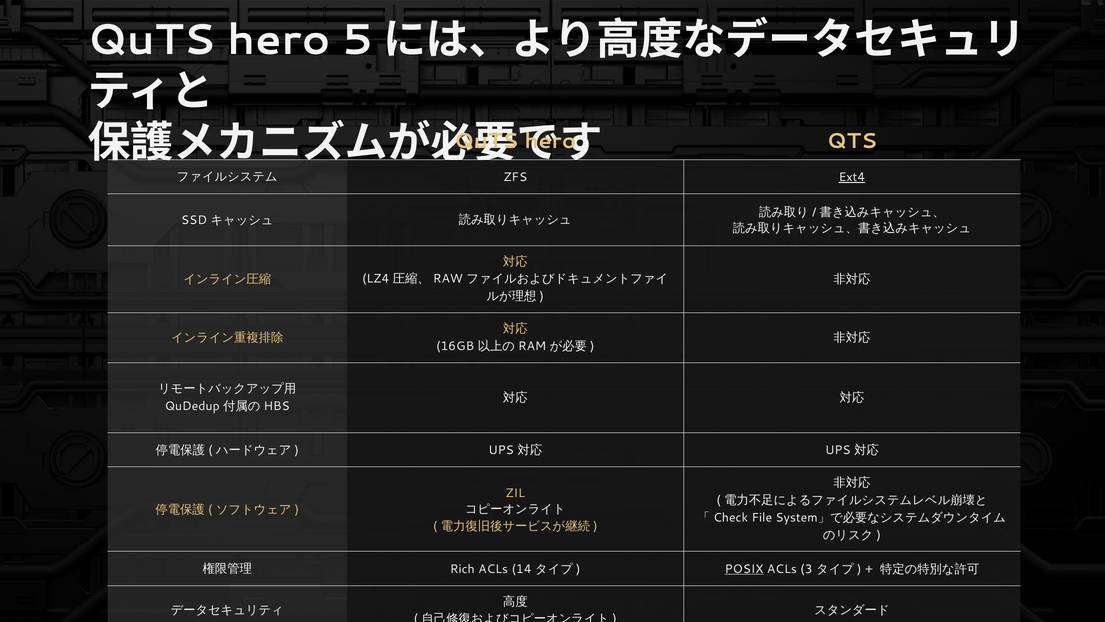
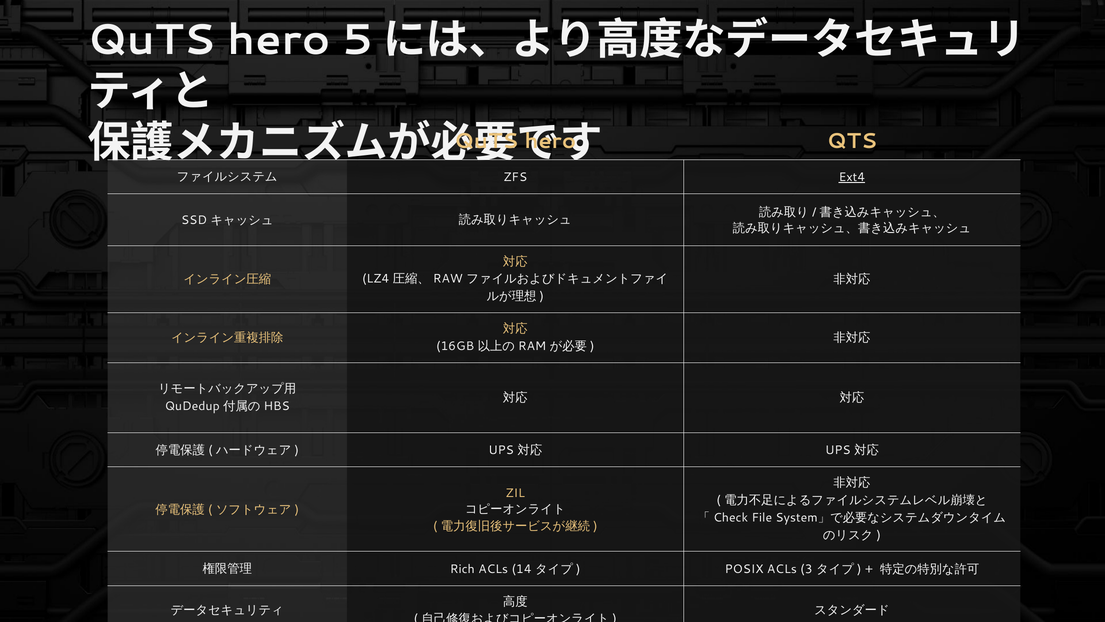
POSIX underline: present -> none
